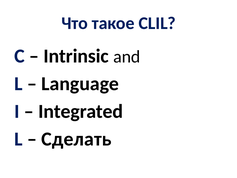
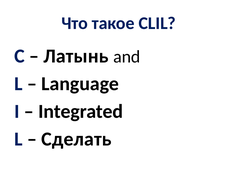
Intrinsic: Intrinsic -> Латынь
